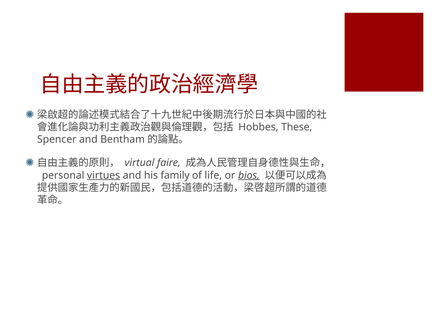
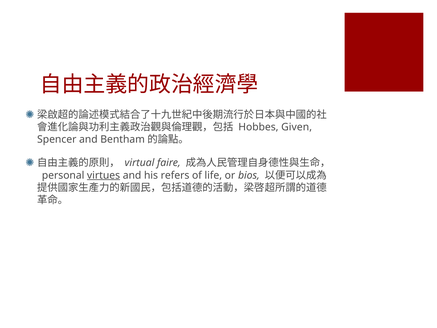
These: These -> Given
family: family -> refers
bios underline: present -> none
